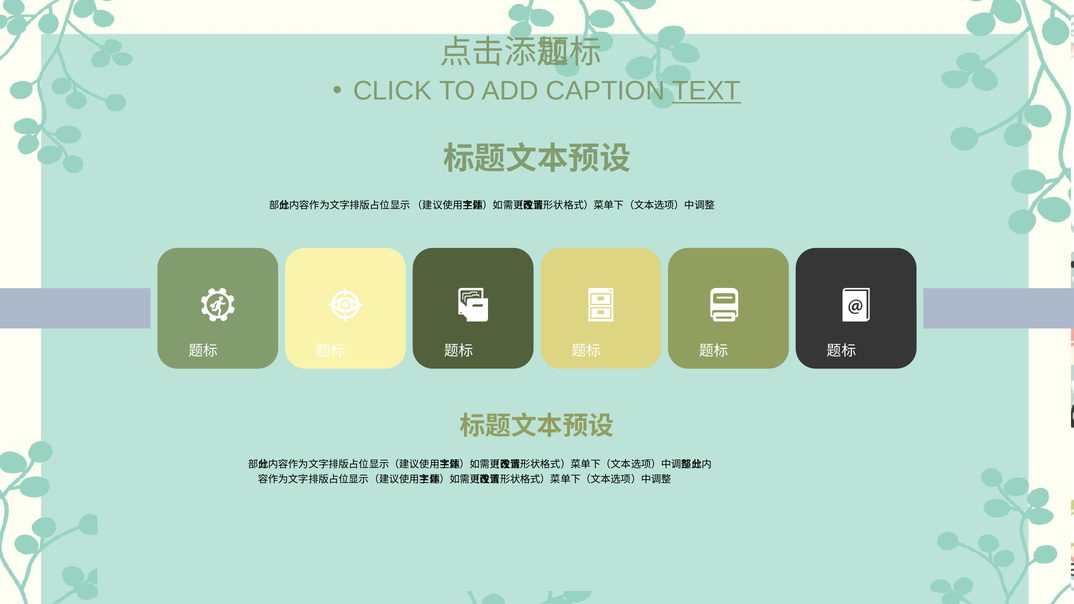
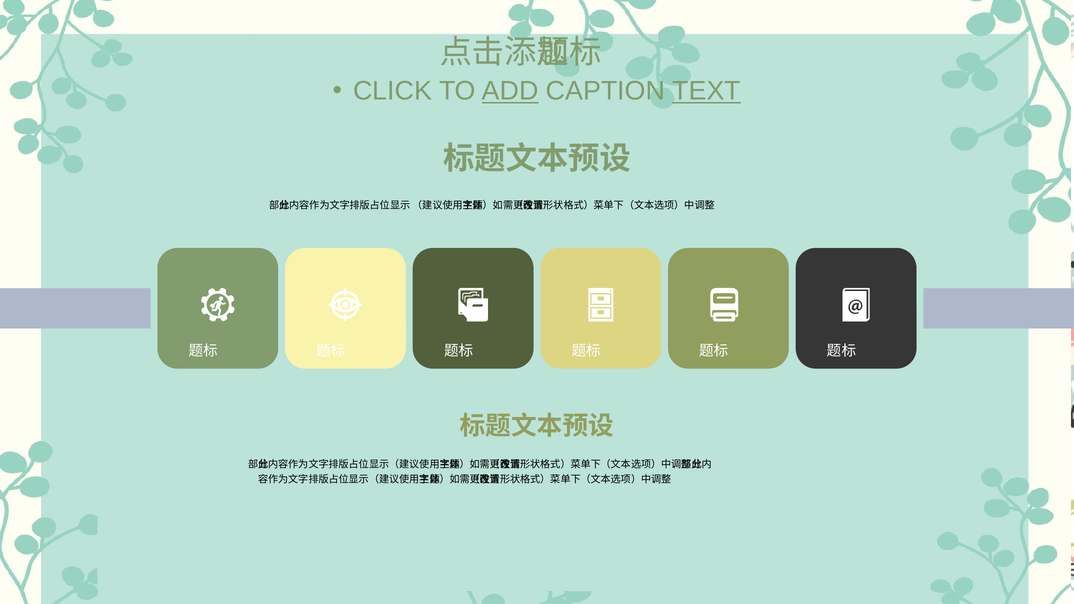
ADD underline: none -> present
